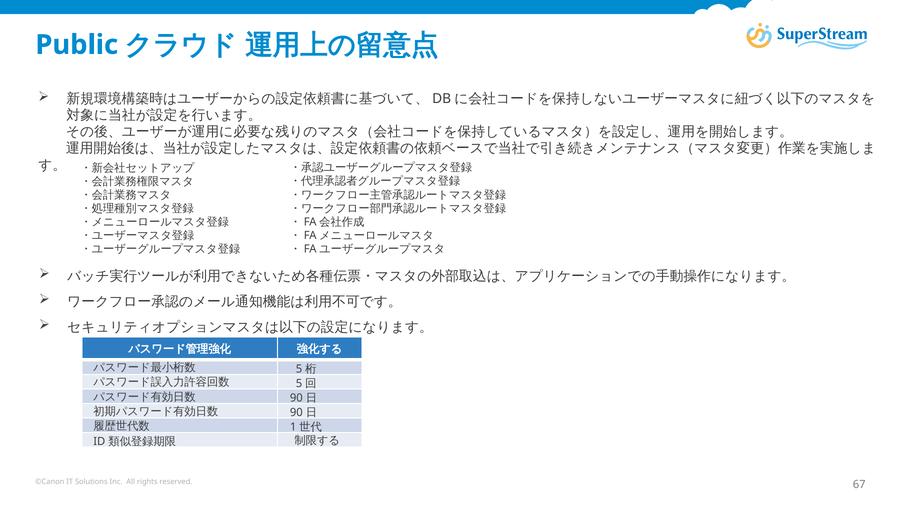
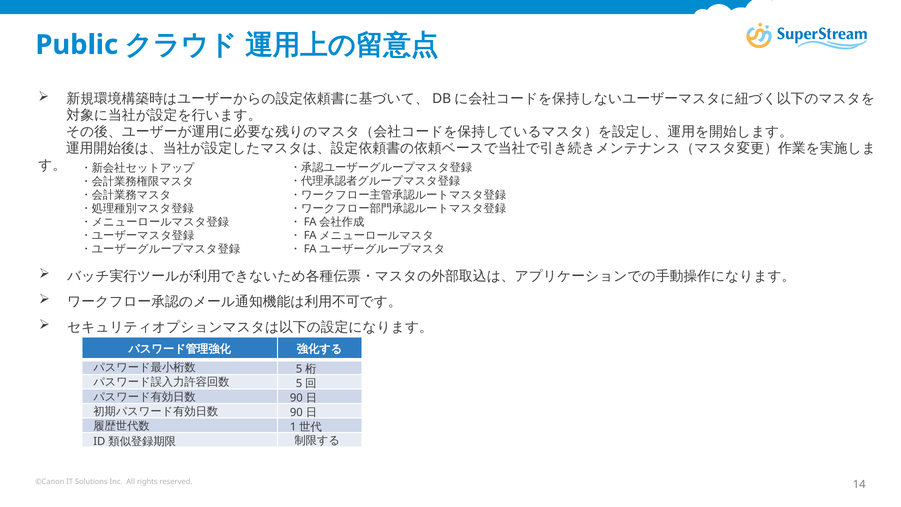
67: 67 -> 14
